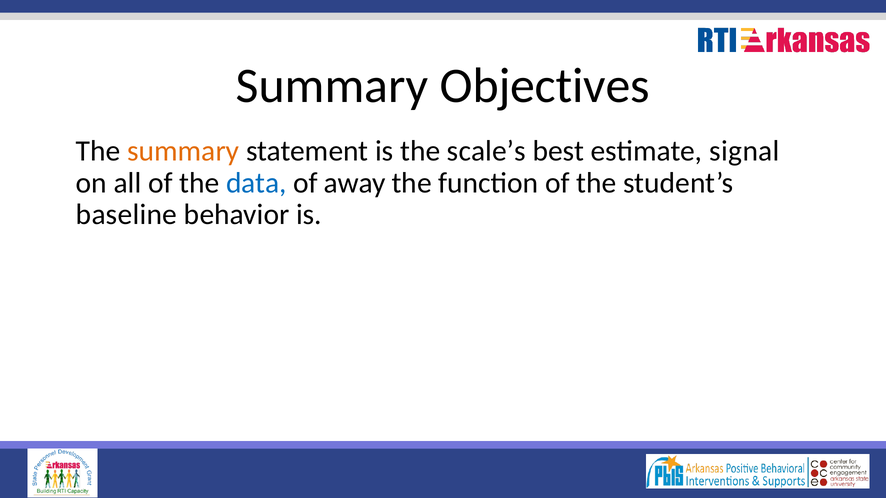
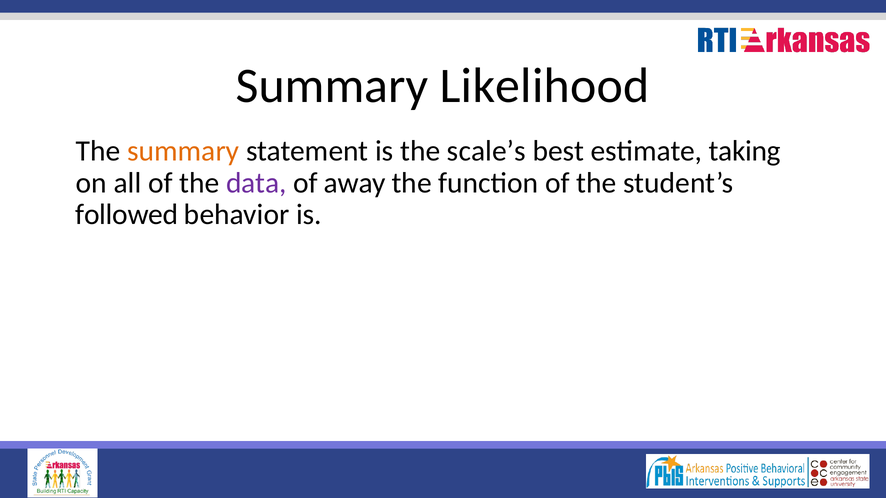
Objectives: Objectives -> Likelihood
signal: signal -> taking
data colour: blue -> purple
baseline: baseline -> followed
